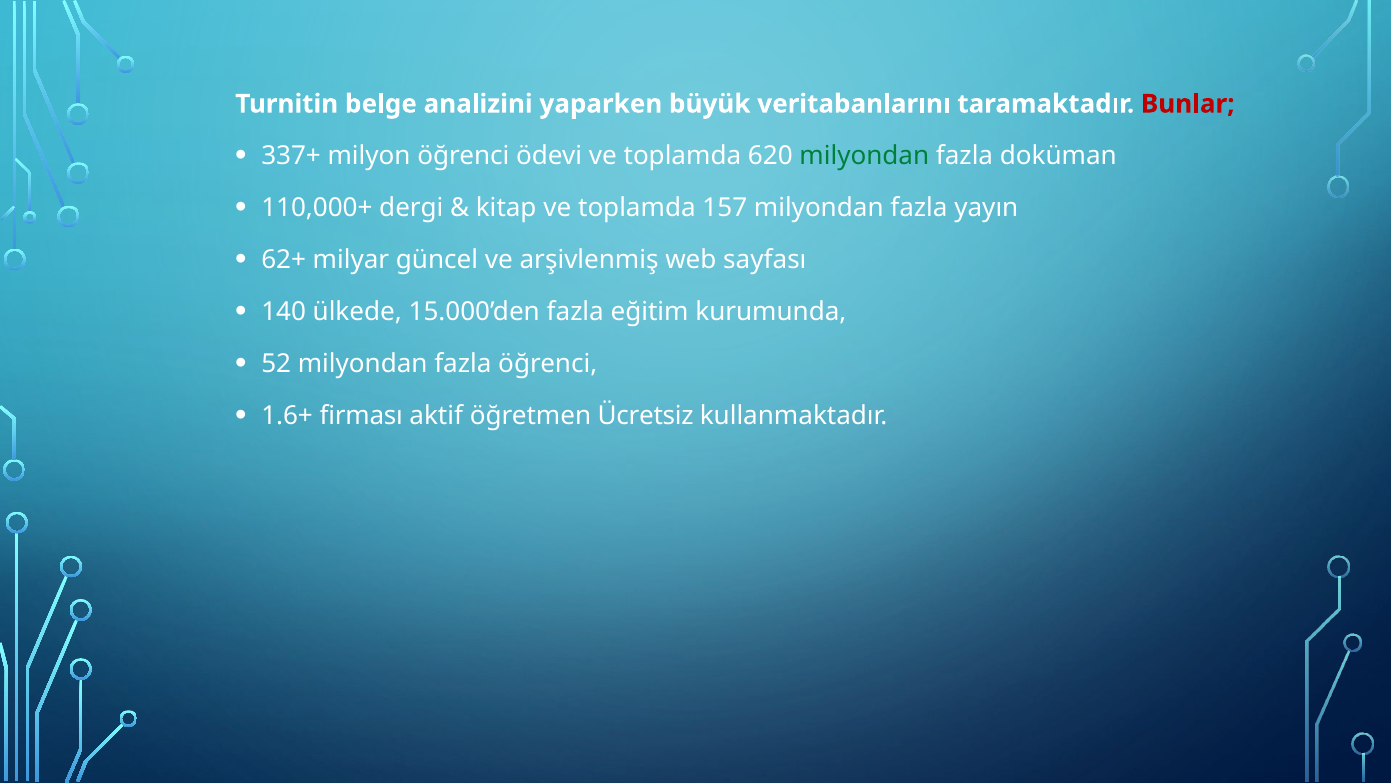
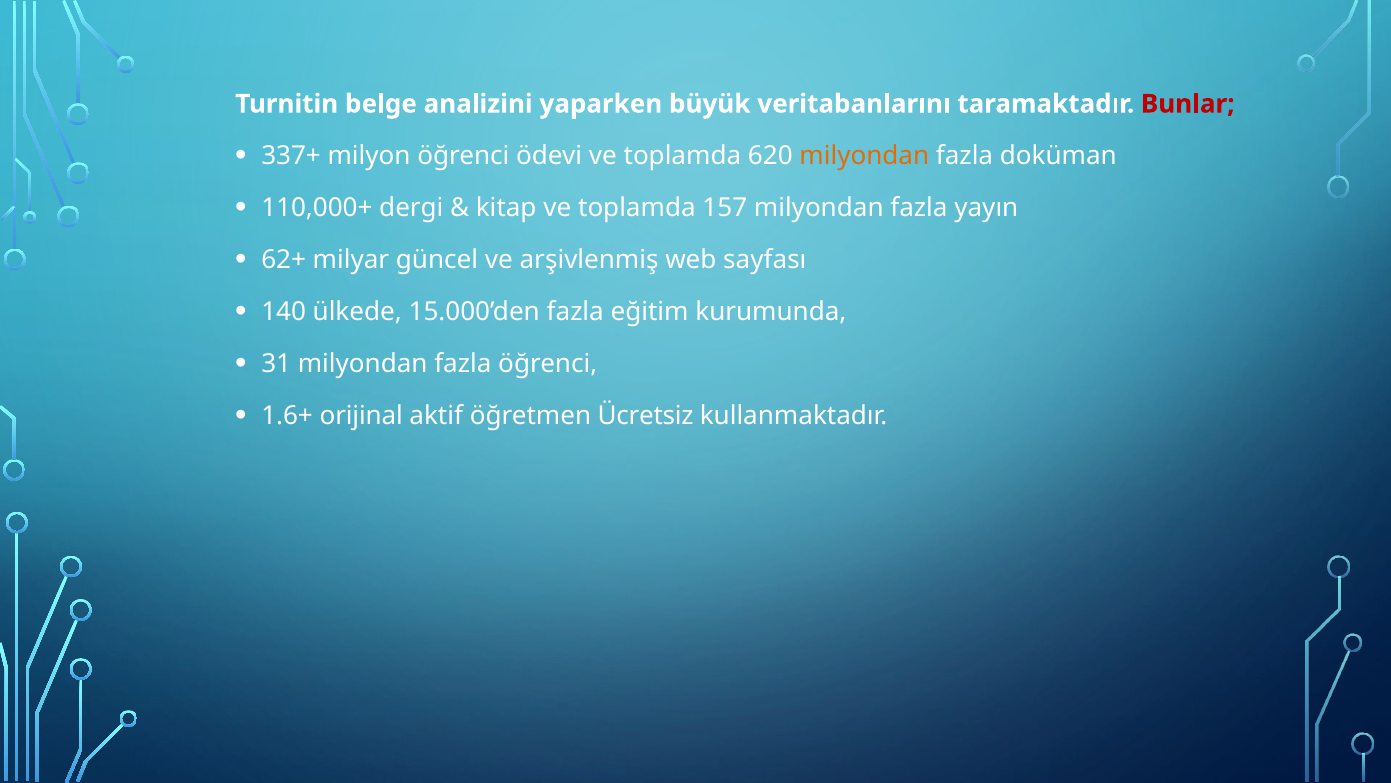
milyondan at (864, 156) colour: green -> orange
52: 52 -> 31
firması: firması -> orijinal
